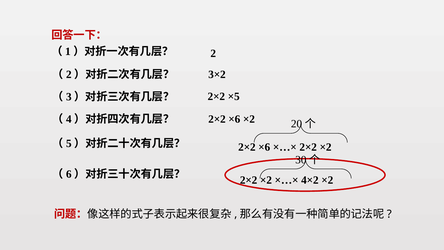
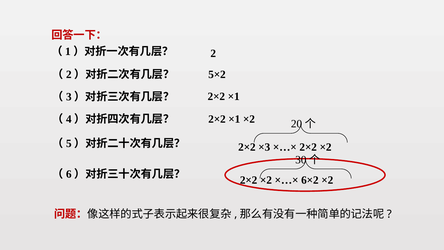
3×2: 3×2 -> 5×2
×5 at (234, 96): ×5 -> ×1
×6 at (234, 119): ×6 -> ×1
×6 at (264, 147): ×6 -> ×3
4×2: 4×2 -> 6×2
